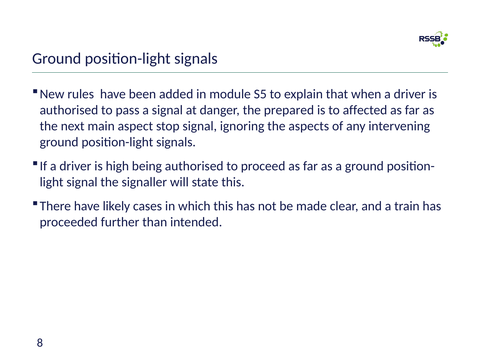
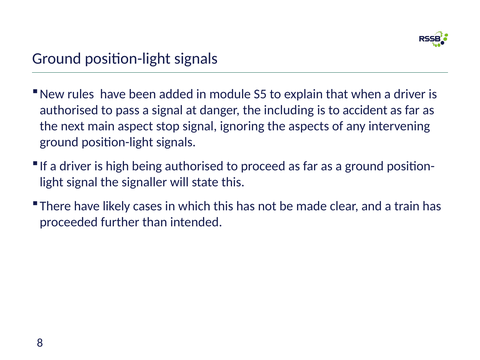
prepared: prepared -> including
affected: affected -> accident
